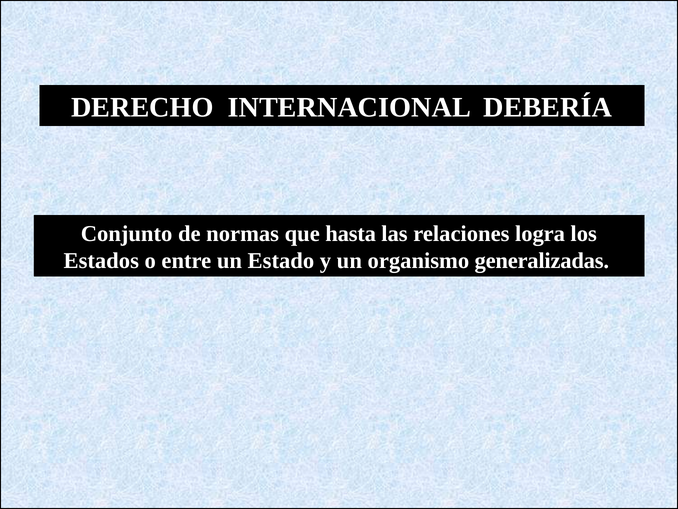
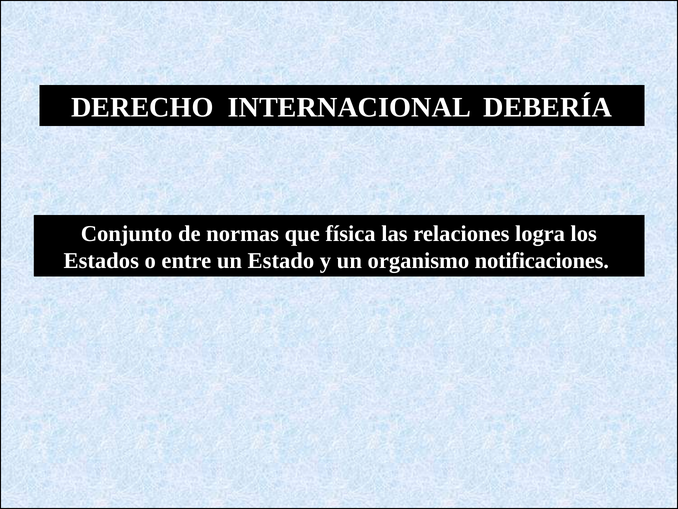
hasta: hasta -> física
generalizadas: generalizadas -> notificaciones
